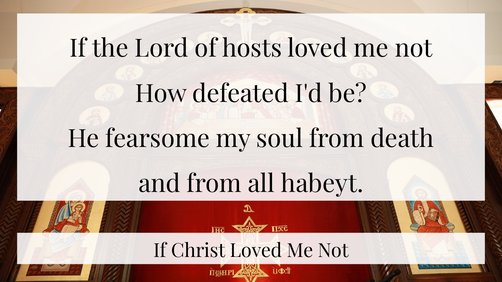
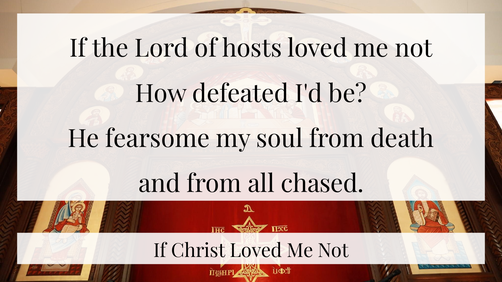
habeyt: habeyt -> chased
